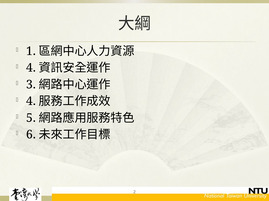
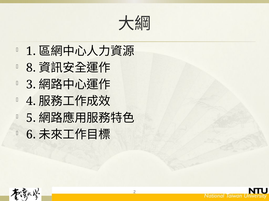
4 at (31, 68): 4 -> 8
